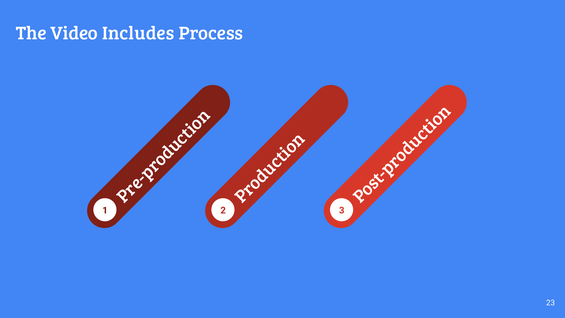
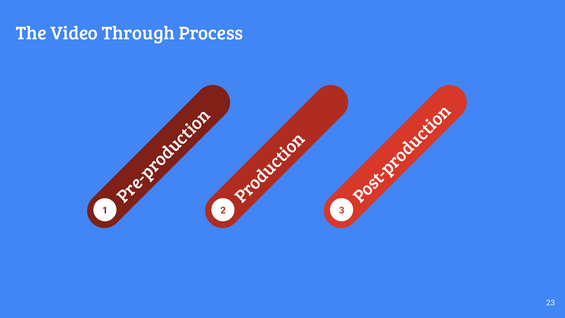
Includes: Includes -> Through
